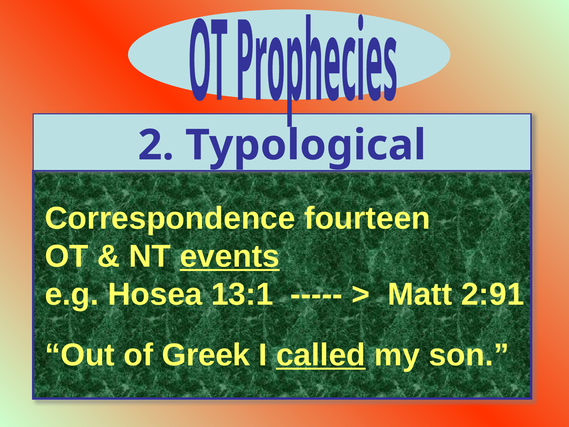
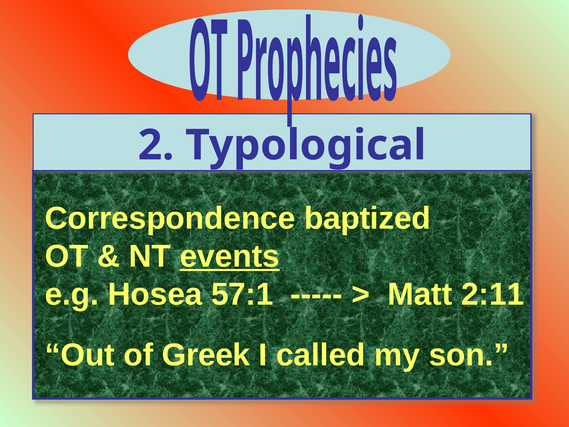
fourteen: fourteen -> baptized
13:1: 13:1 -> 57:1
2:91: 2:91 -> 2:11
called underline: present -> none
